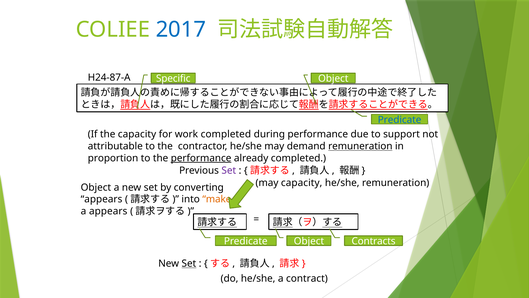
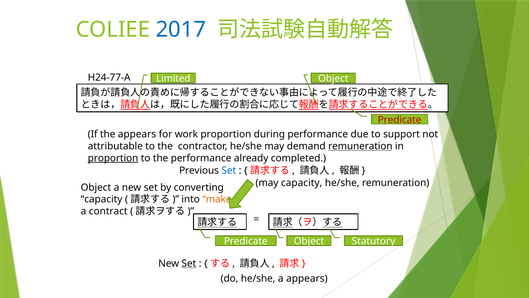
H24-87-A: H24-87-A -> H24-77-A
Specific: Specific -> Limited
Predicate at (400, 120) colour: blue -> red
the capacity: capacity -> appears
work completed: completed -> proportion
proportion at (113, 158) underline: none -> present
performance at (201, 158) underline: present -> none
Set at (229, 170) colour: purple -> blue
appears at (102, 199): appears -> capacity
a appears: appears -> contract
Contracts: Contracts -> Statutory
a contract: contract -> appears
